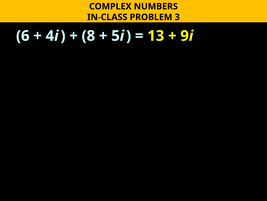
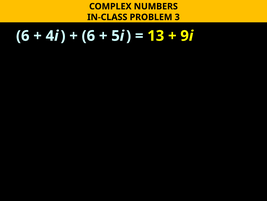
8 at (88, 36): 8 -> 6
